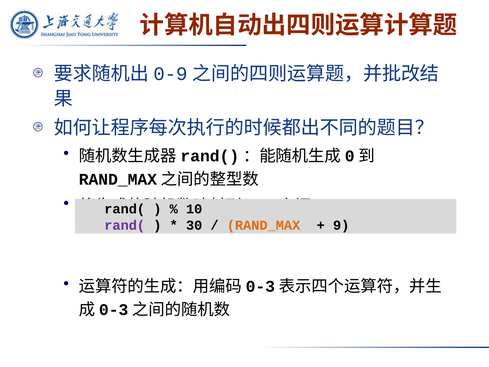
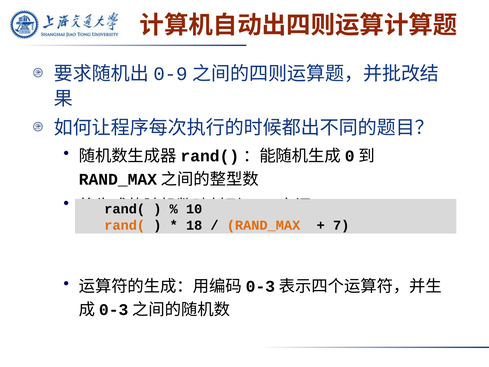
rand( at (125, 225) colour: purple -> orange
30: 30 -> 18
9: 9 -> 7
